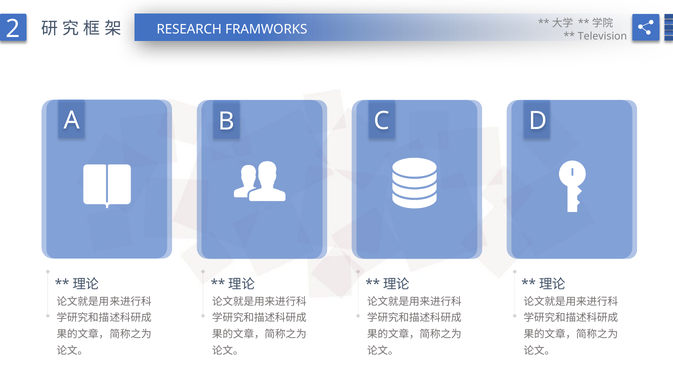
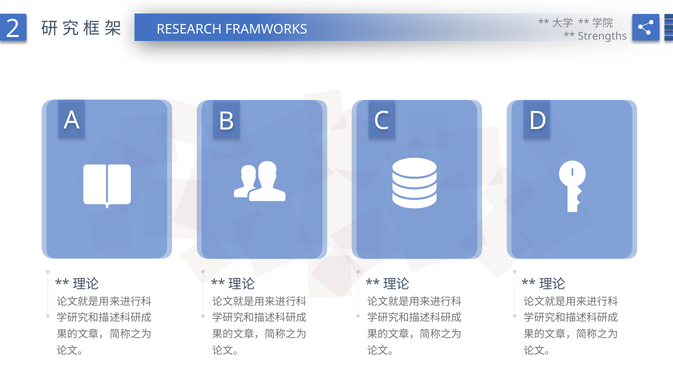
Television: Television -> Strengths
